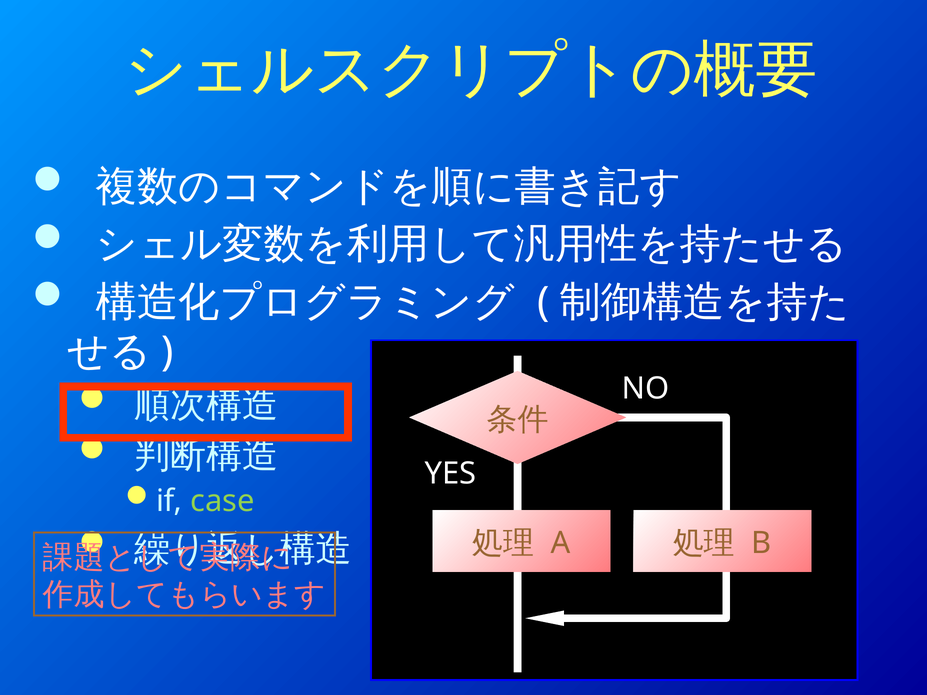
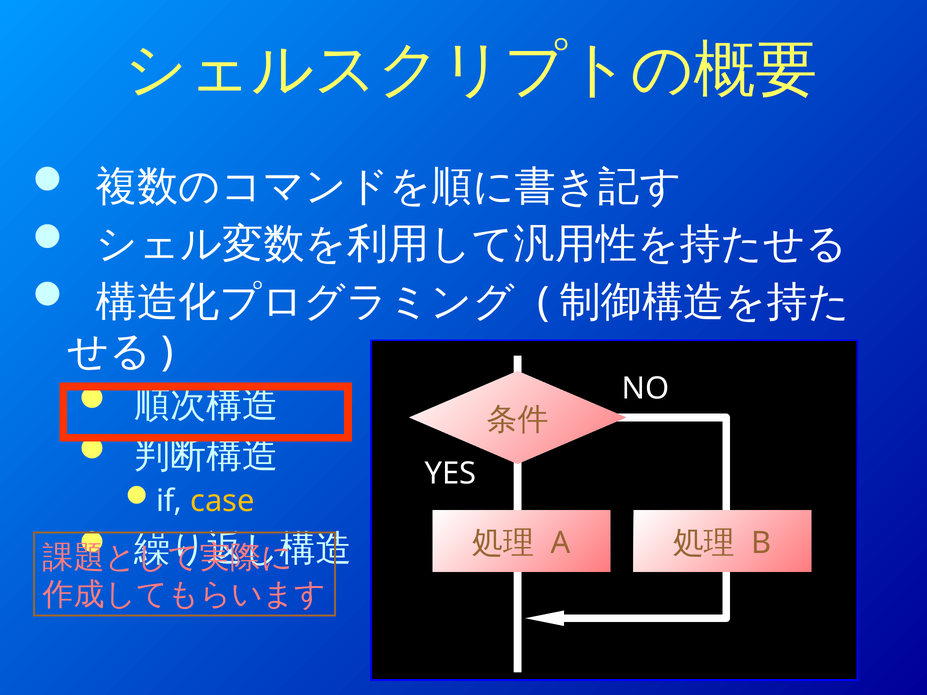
case colour: light green -> yellow
